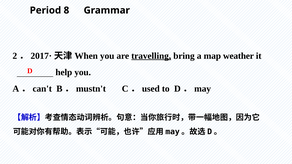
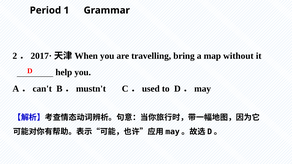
8: 8 -> 1
travelling underline: present -> none
weather: weather -> without
